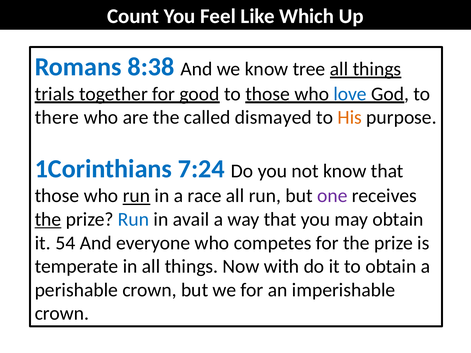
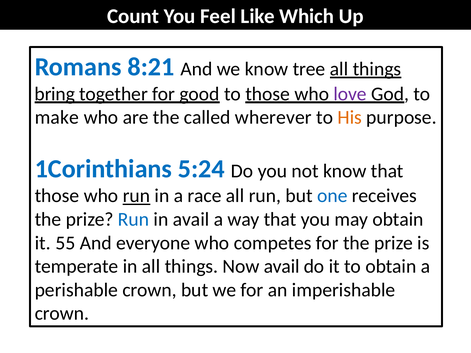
8:38: 8:38 -> 8:21
trials: trials -> bring
love colour: blue -> purple
there: there -> make
dismayed: dismayed -> wherever
7:24: 7:24 -> 5:24
one colour: purple -> blue
the at (48, 220) underline: present -> none
54: 54 -> 55
Now with: with -> avail
